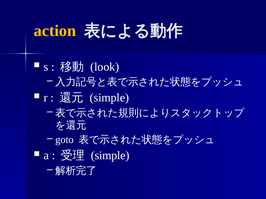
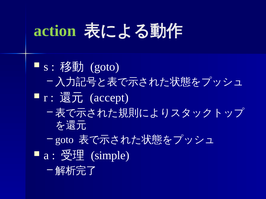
action colour: yellow -> light green
look at (105, 67): look -> goto
simple at (109, 98): simple -> accept
